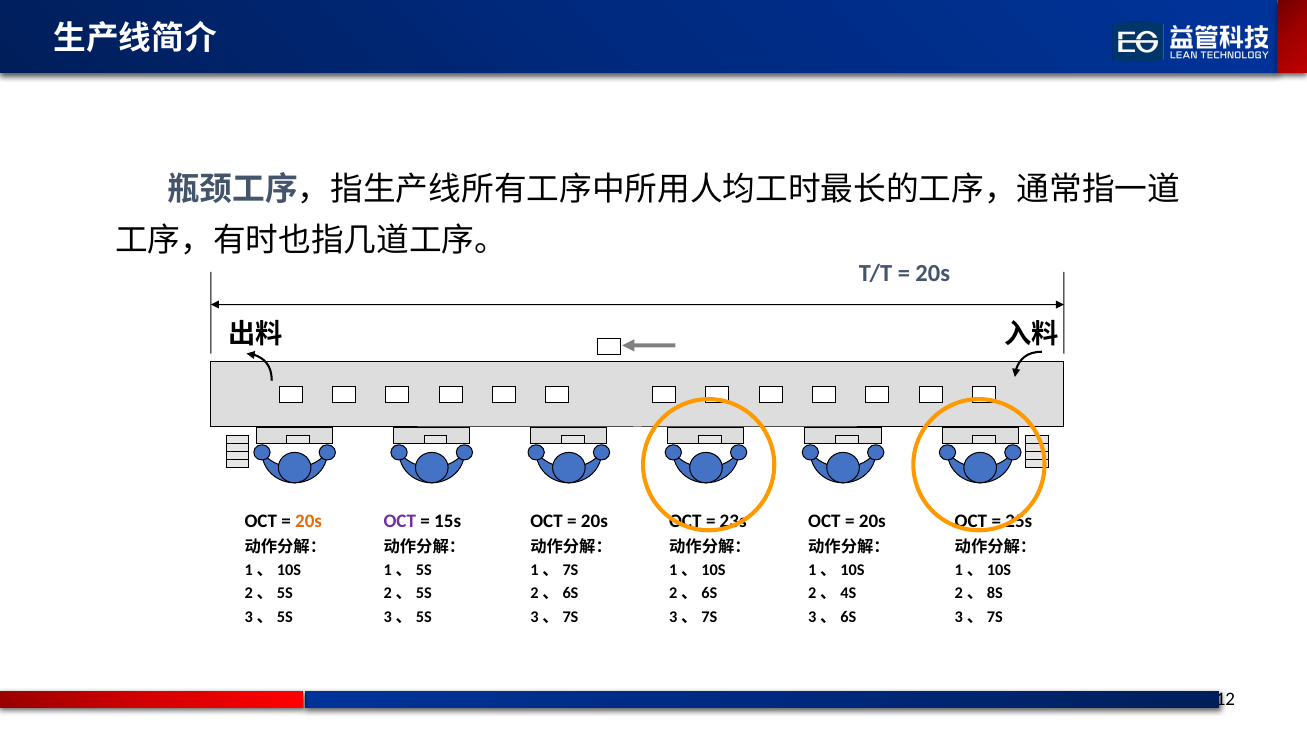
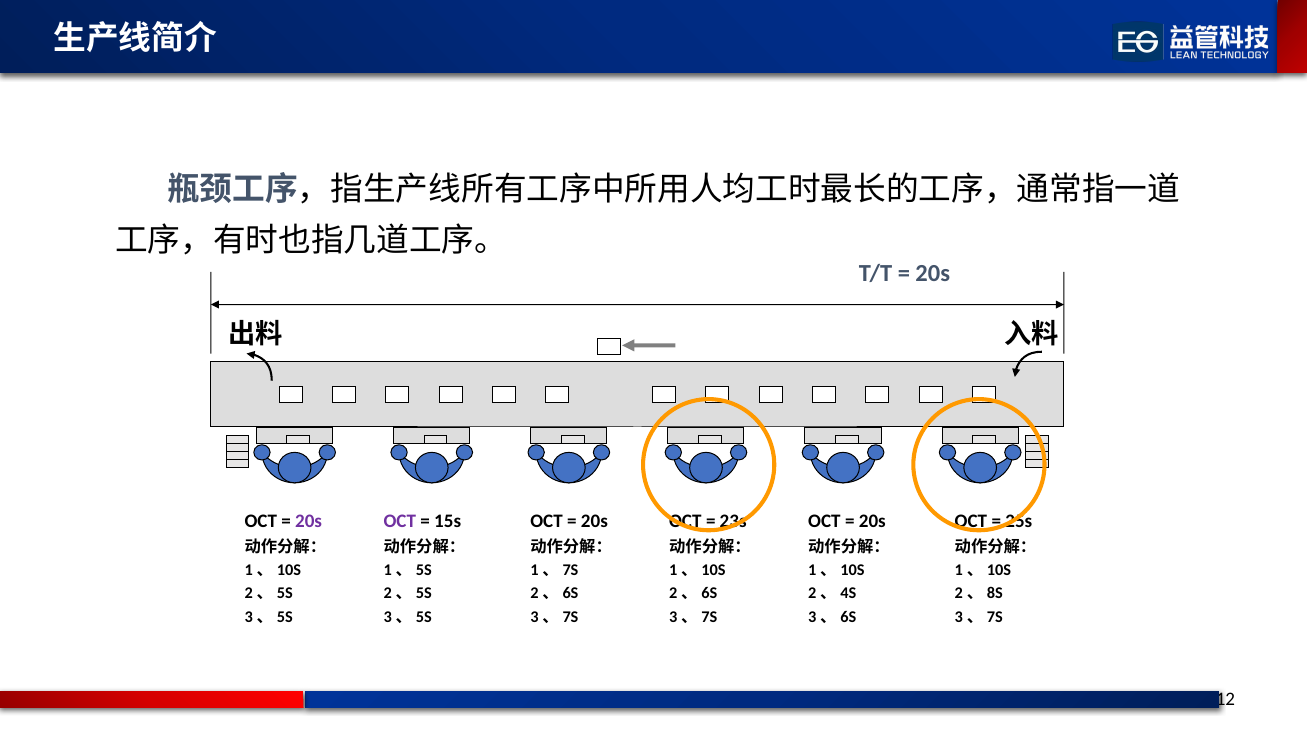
20s at (309, 522) colour: orange -> purple
